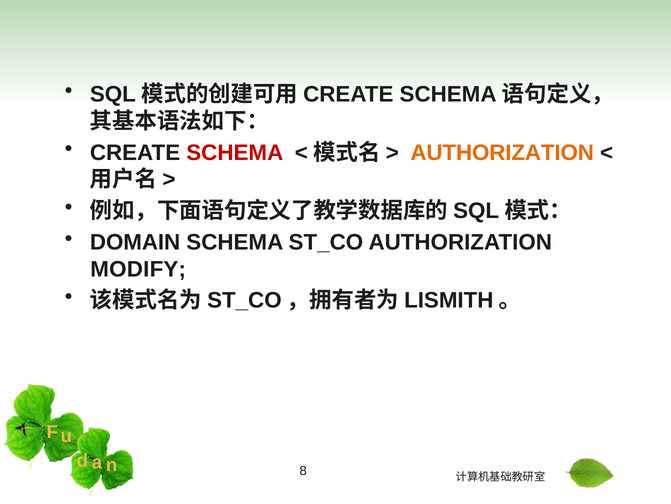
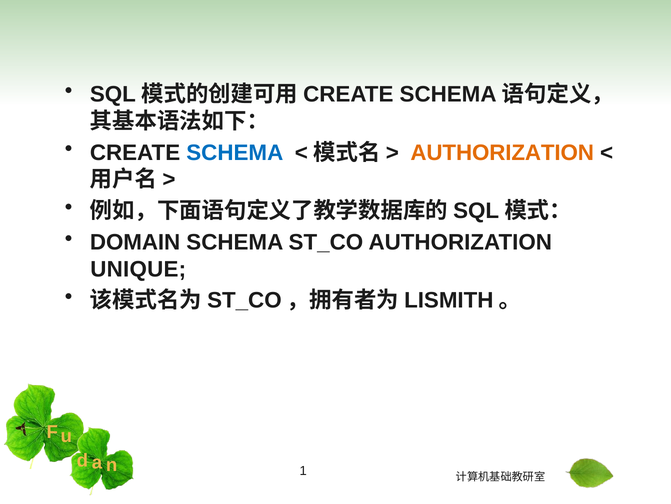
SCHEMA at (235, 152) colour: red -> blue
MODIFY: MODIFY -> UNIQUE
8: 8 -> 1
